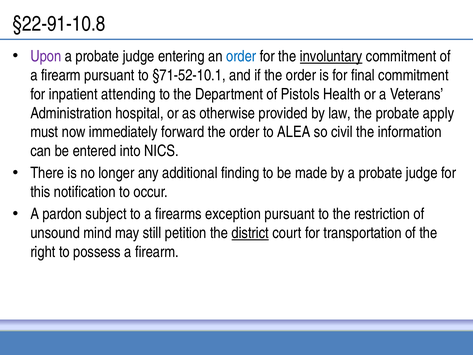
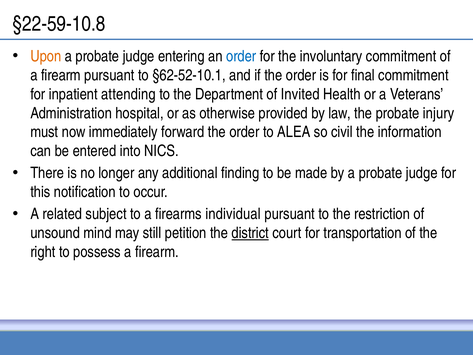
§22-91-10.8: §22-91-10.8 -> §22-59-10.8
Upon colour: purple -> orange
involuntary underline: present -> none
§71-52-10.1: §71-52-10.1 -> §62-52-10.1
Pistols: Pistols -> Invited
apply: apply -> injury
pardon: pardon -> related
exception: exception -> individual
